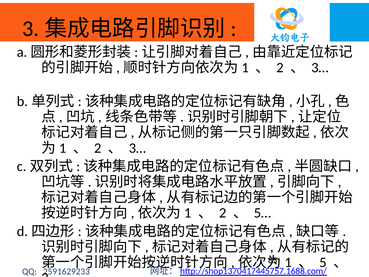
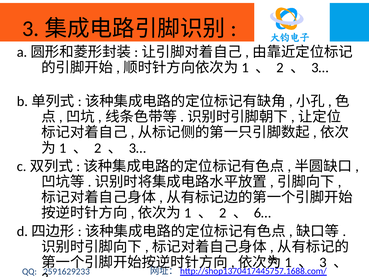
5…: 5… -> 6…
5: 5 -> 3
